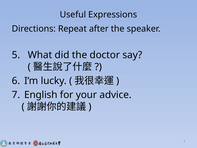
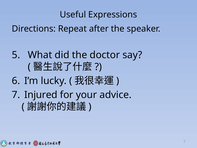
English: English -> Injured
